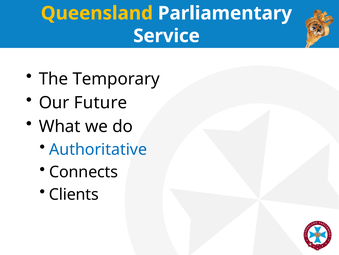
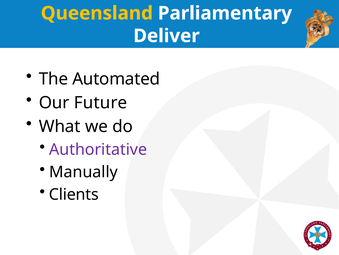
Service: Service -> Deliver
Temporary: Temporary -> Automated
Authoritative colour: blue -> purple
Connects: Connects -> Manually
